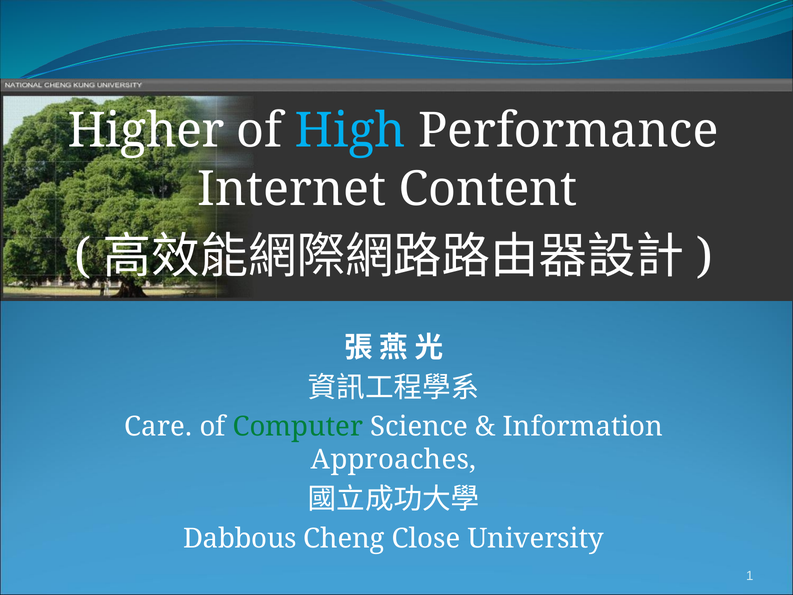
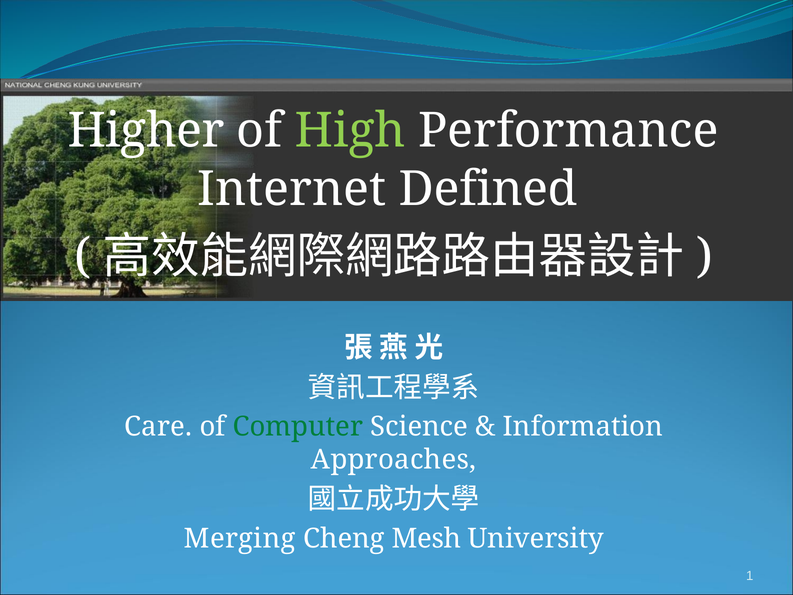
High colour: light blue -> light green
Content: Content -> Defined
Dabbous: Dabbous -> Merging
Close: Close -> Mesh
